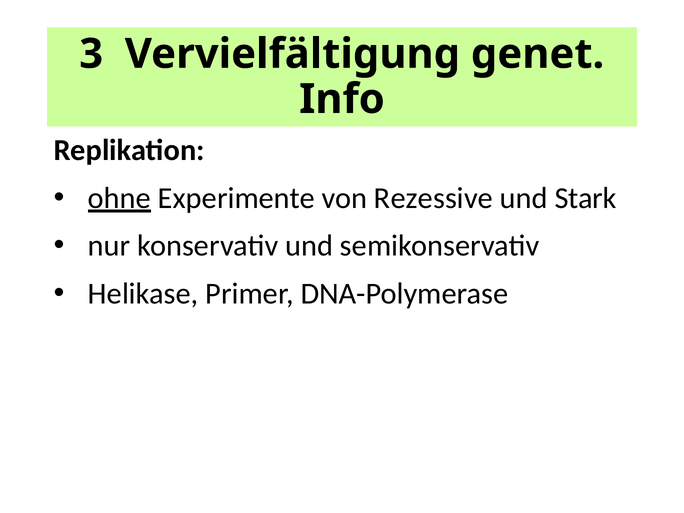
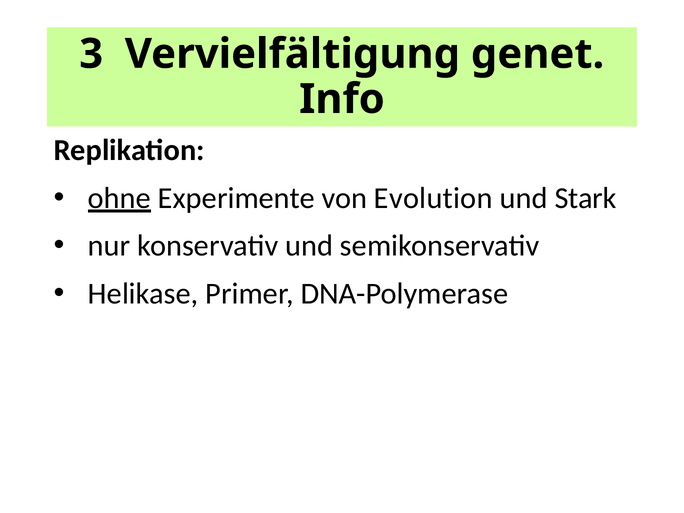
Rezessive: Rezessive -> Evolution
